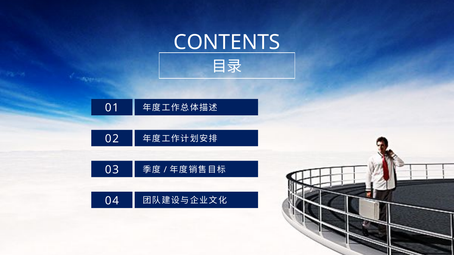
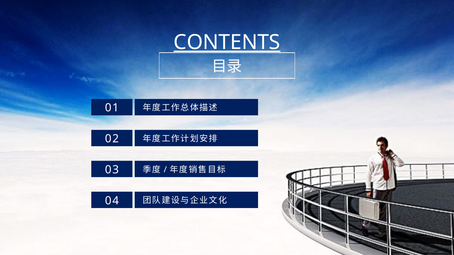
CONTENTS underline: none -> present
